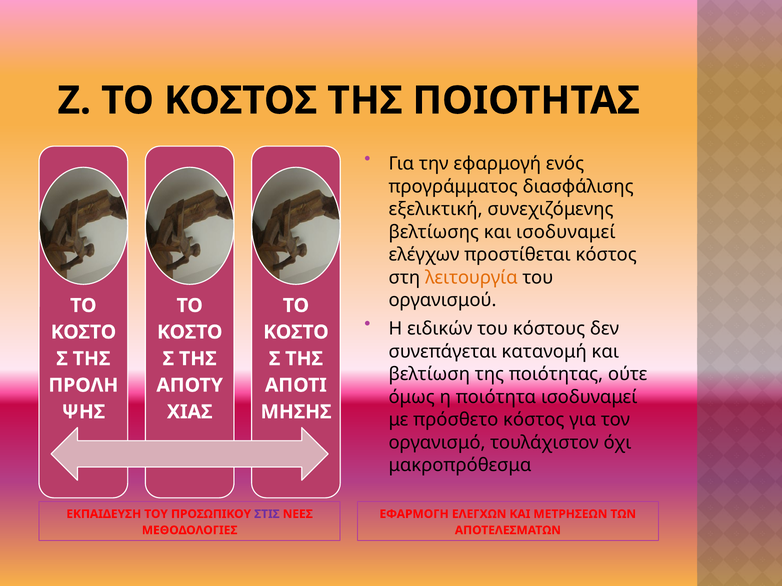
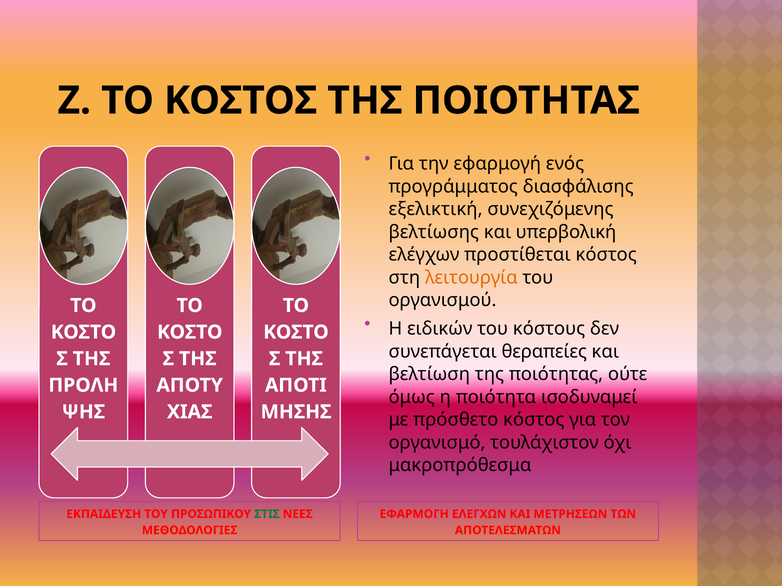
και ισοδυναμεί: ισοδυναμεί -> υπερβολική
κατανομή: κατανομή -> θεραπείες
ΣΤΙΣ colour: purple -> green
